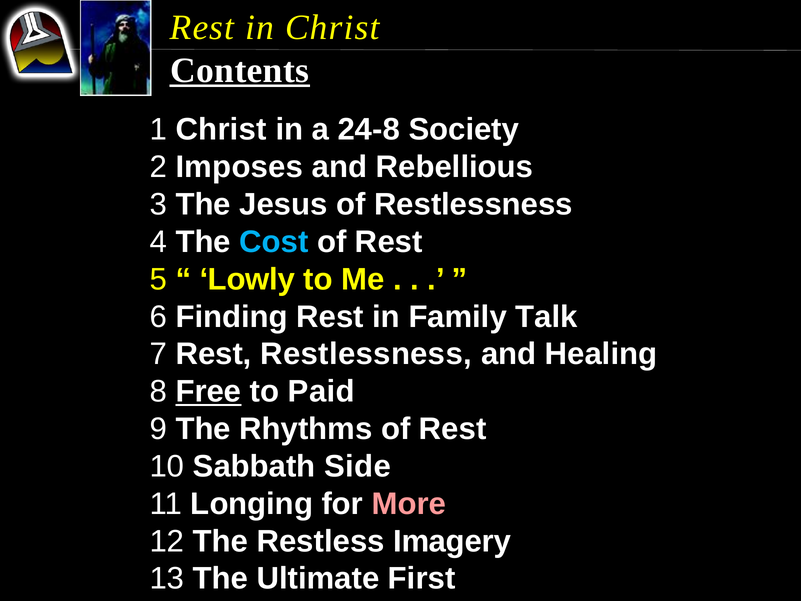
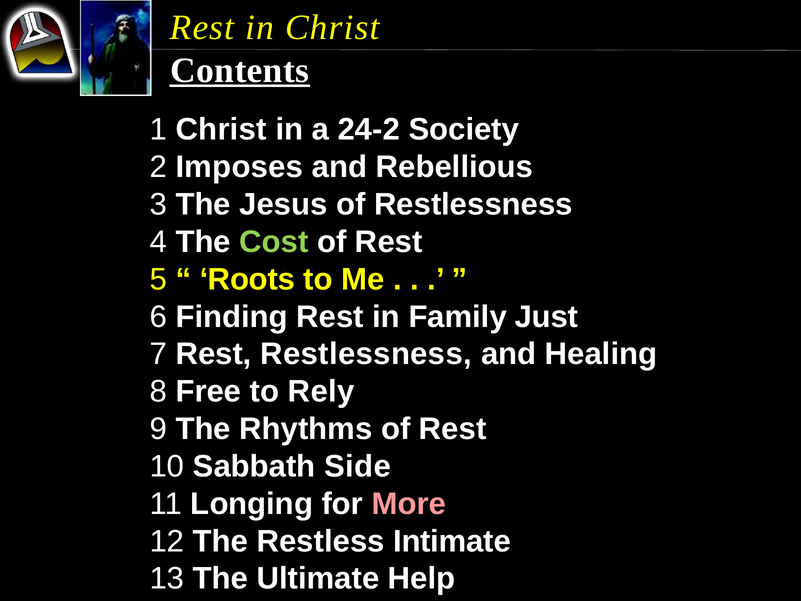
24-8: 24-8 -> 24-2
Cost colour: light blue -> light green
Lowly: Lowly -> Roots
Talk: Talk -> Just
Free underline: present -> none
Paid: Paid -> Rely
Imagery: Imagery -> Intimate
First: First -> Help
